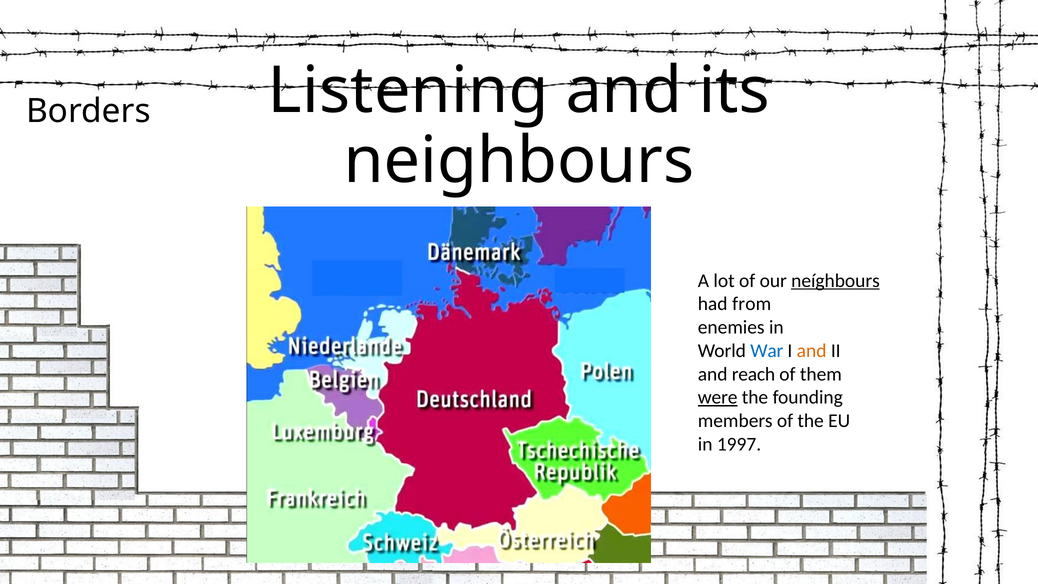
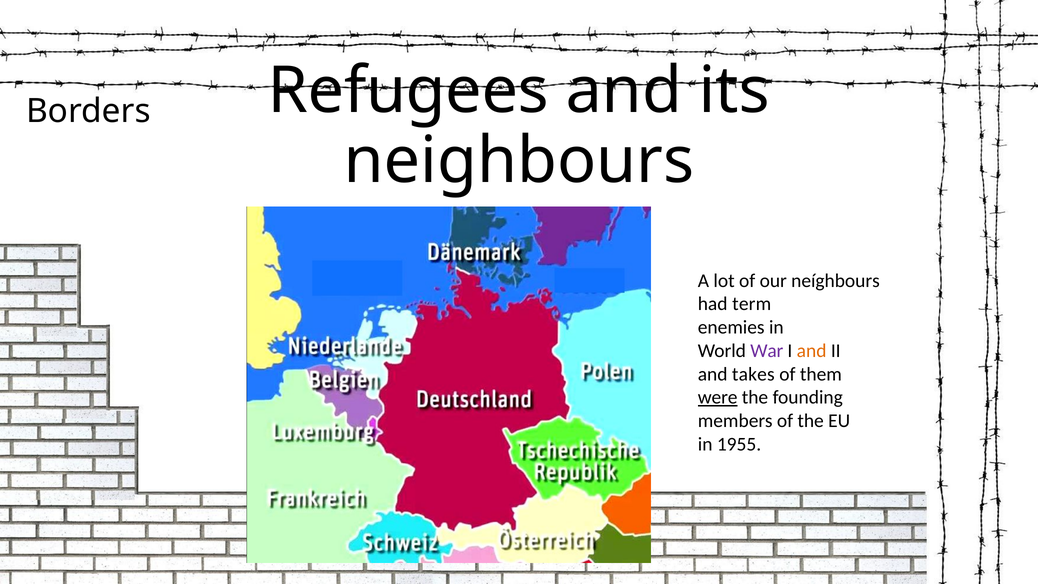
Listening: Listening -> Refugees
neíghbours underline: present -> none
from: from -> term
War colour: blue -> purple
reach: reach -> takes
1997: 1997 -> 1955
